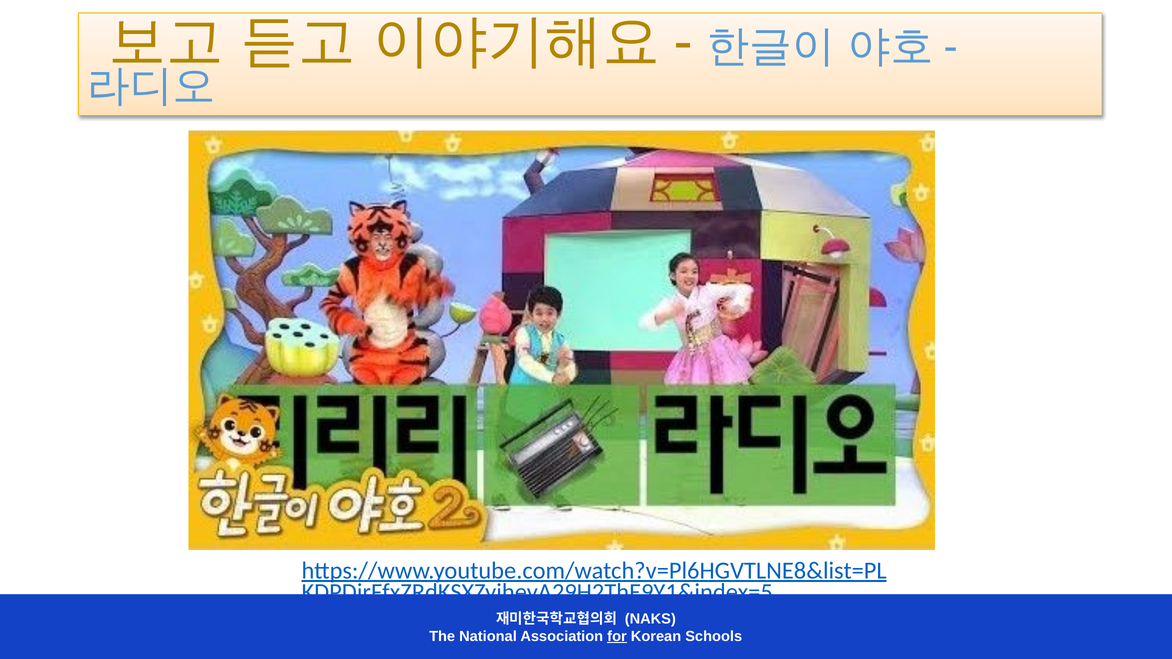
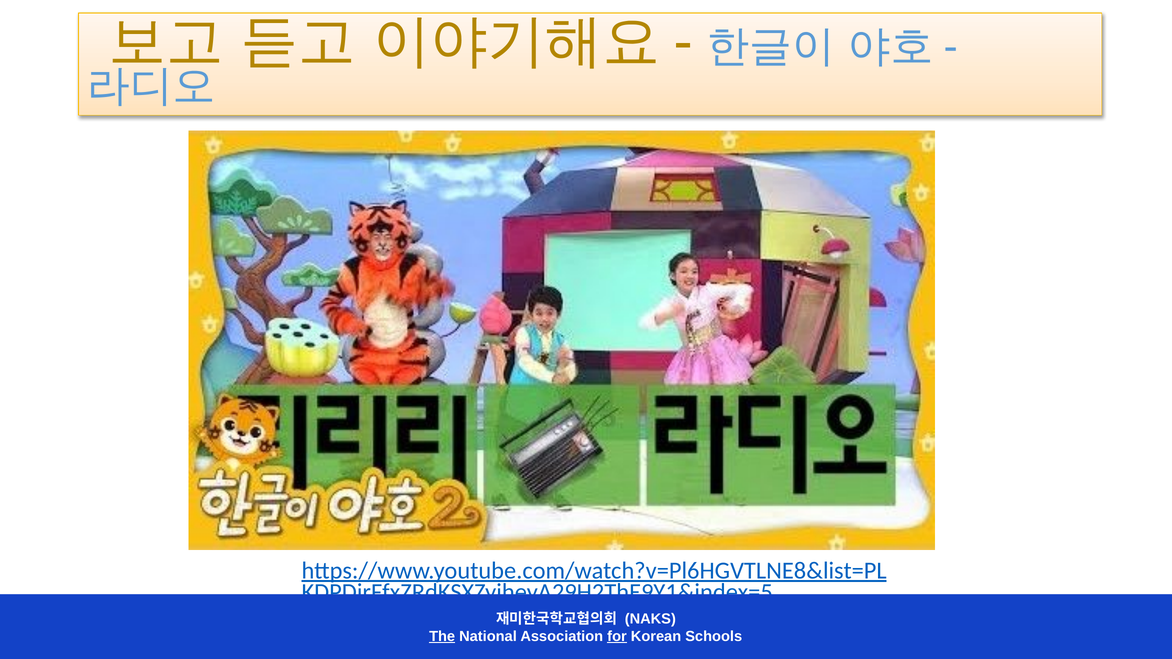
The underline: none -> present
